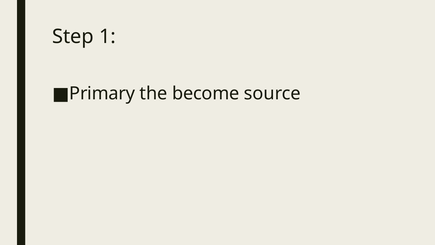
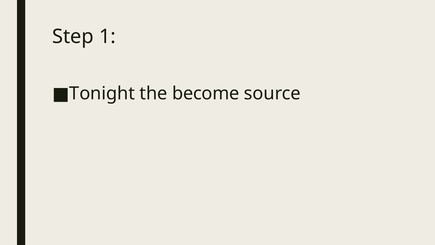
Primary: Primary -> Tonight
